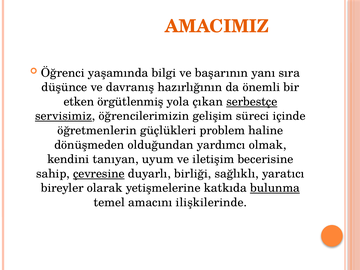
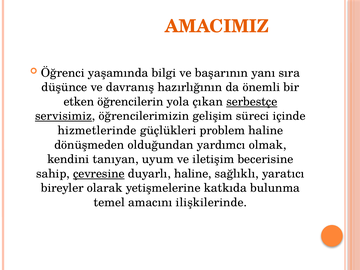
örgütlenmiş: örgütlenmiş -> öğrencilerin
öğretmenlerin: öğretmenlerin -> hizmetlerinde
duyarlı birliği: birliği -> haline
bulunma underline: present -> none
